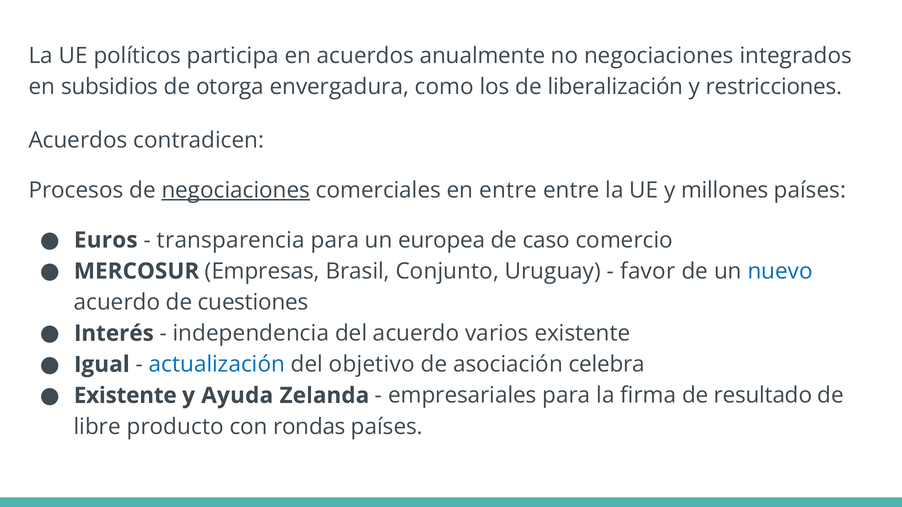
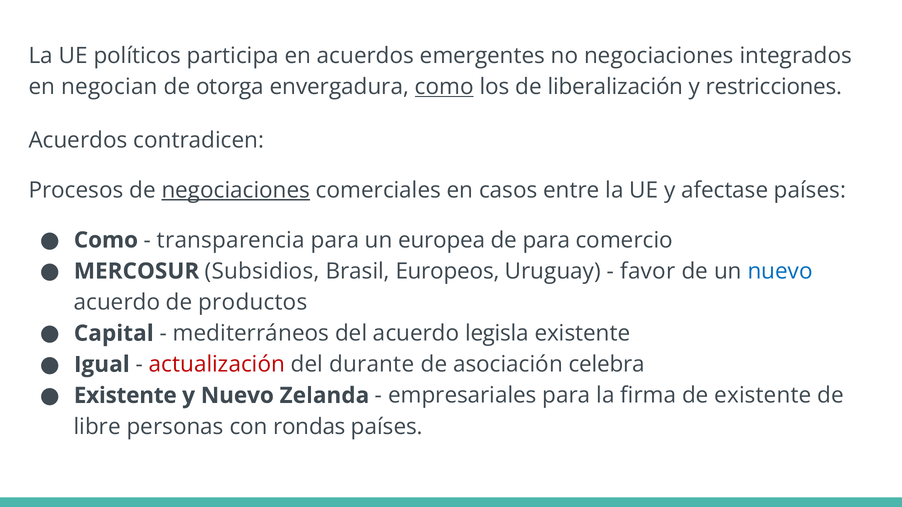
anualmente: anualmente -> emergentes
subsidios: subsidios -> negocian
como at (444, 87) underline: none -> present
en entre: entre -> casos
millones: millones -> afectase
Euros at (106, 240): Euros -> Como
de caso: caso -> para
Empresas: Empresas -> Subsidios
Conjunto: Conjunto -> Europeos
cuestiones: cuestiones -> productos
Interés: Interés -> Capital
independencia: independencia -> mediterráneos
varios: varios -> legisla
actualización colour: blue -> red
objetivo: objetivo -> durante
y Ayuda: Ayuda -> Nuevo
de resultado: resultado -> existente
producto: producto -> personas
